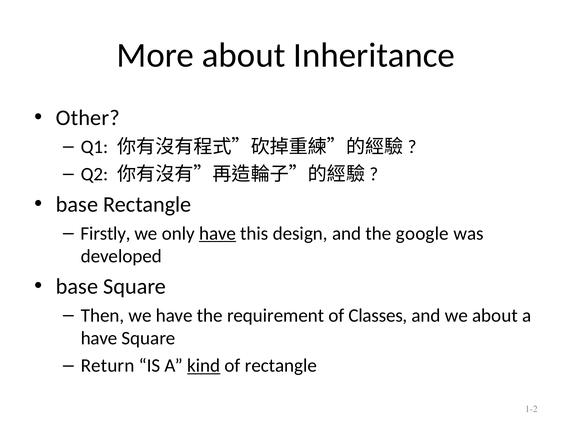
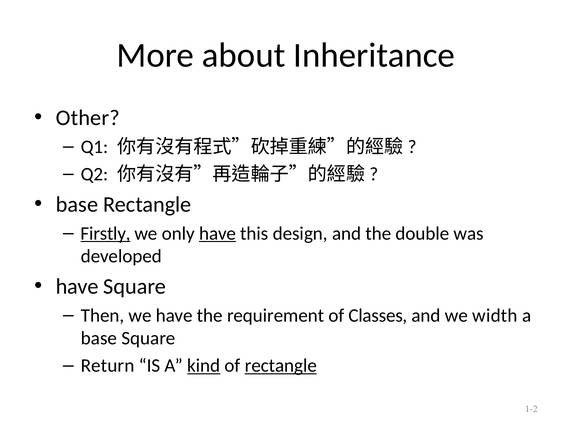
Firstly underline: none -> present
google: google -> double
base at (77, 286): base -> have
we about: about -> width
have at (99, 338): have -> base
rectangle at (281, 366) underline: none -> present
